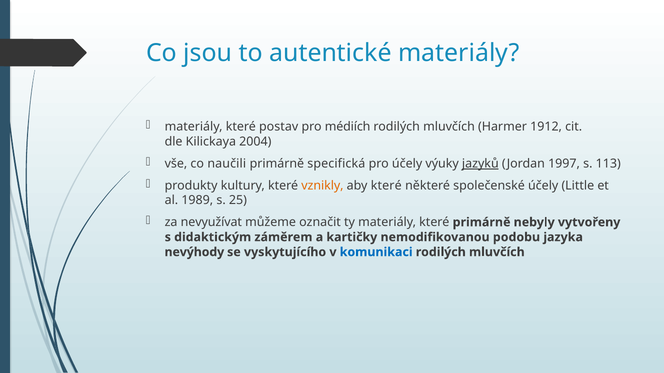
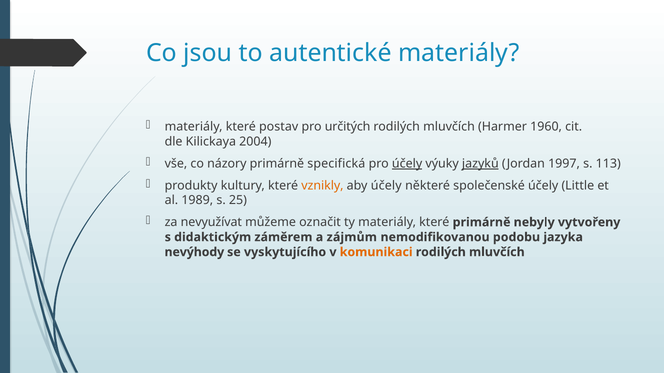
médiích: médiích -> určitých
1912: 1912 -> 1960
naučili: naučili -> názory
účely at (407, 164) underline: none -> present
aby které: které -> účely
kartičky: kartičky -> zájmům
komunikaci colour: blue -> orange
